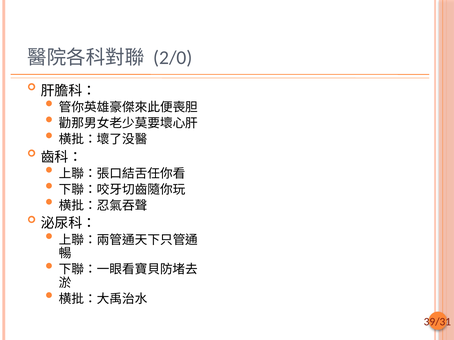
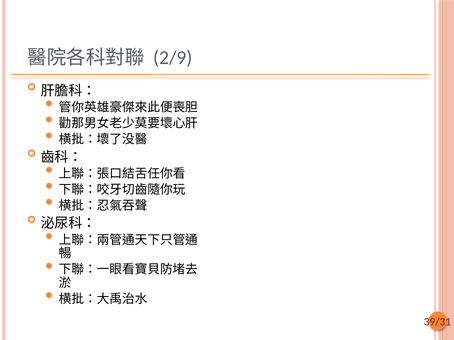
2/0: 2/0 -> 2/9
